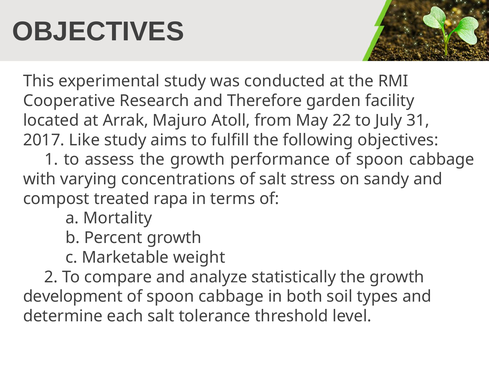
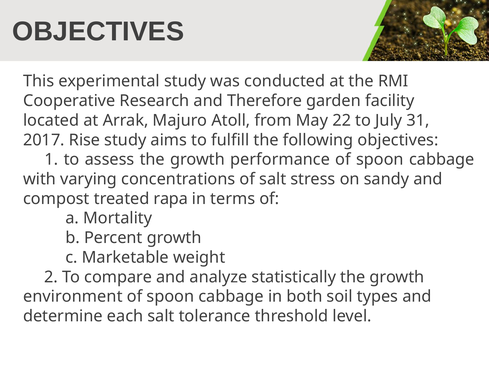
Like: Like -> Rise
development: development -> environment
